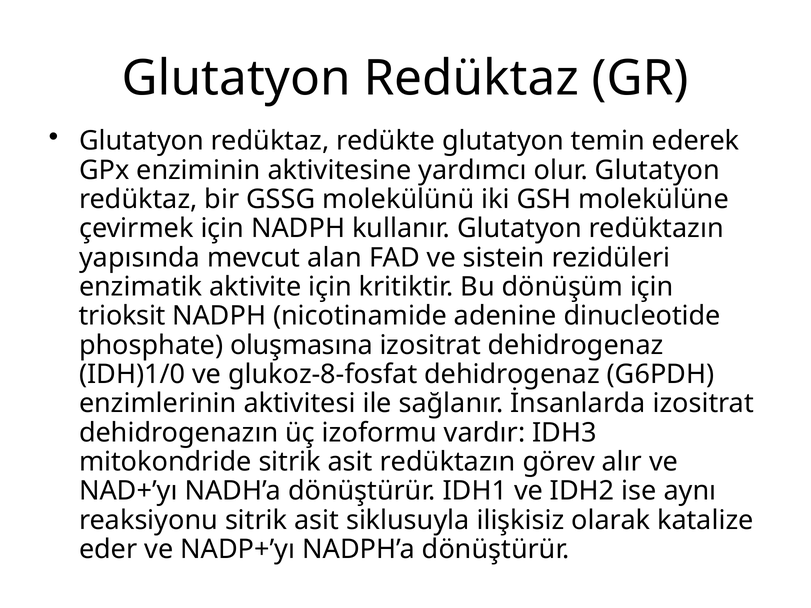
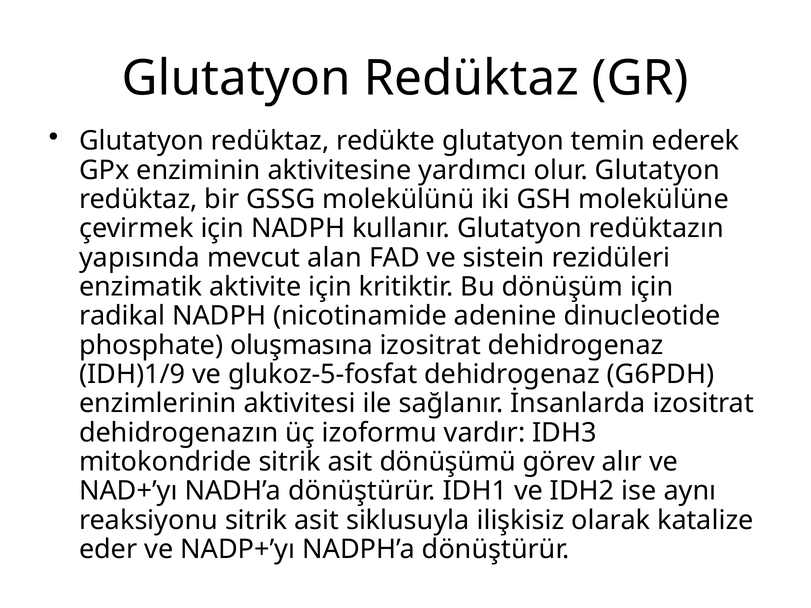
trioksit: trioksit -> radikal
IDH)1/0: IDH)1/0 -> IDH)1/9
glukoz-8-fosfat: glukoz-8-fosfat -> glukoz-5-fosfat
asit redüktazın: redüktazın -> dönüşümü
